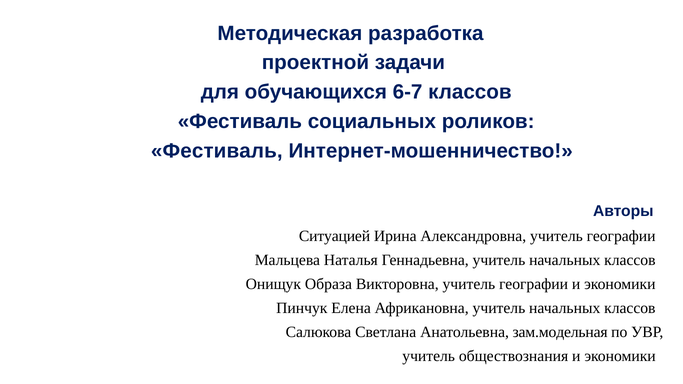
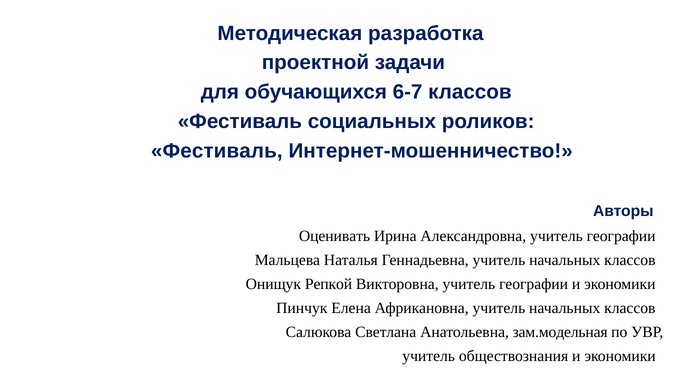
Ситуацией: Ситуацией -> Оценивать
Образа: Образа -> Репкой
